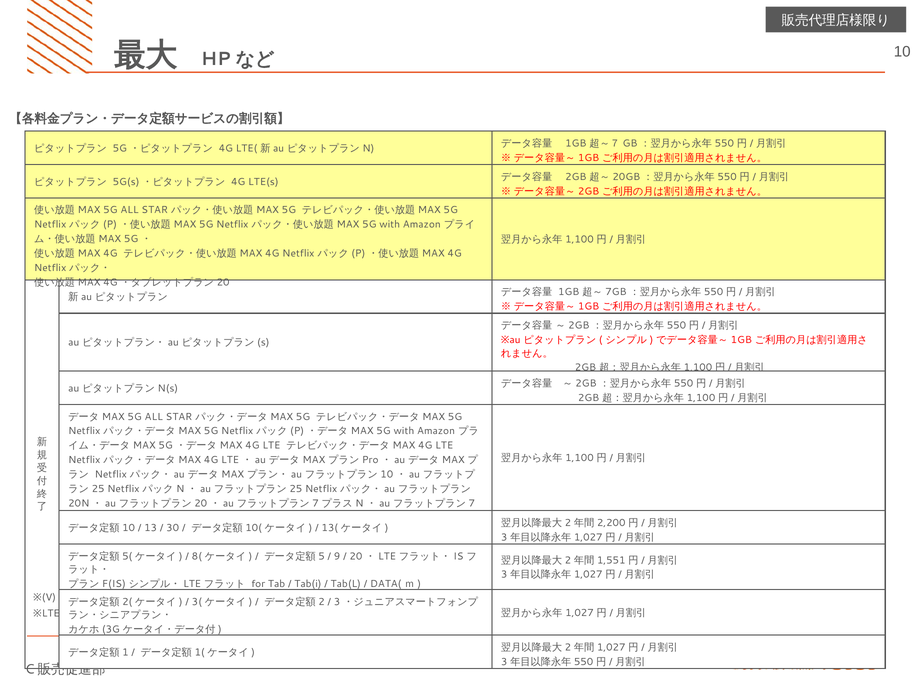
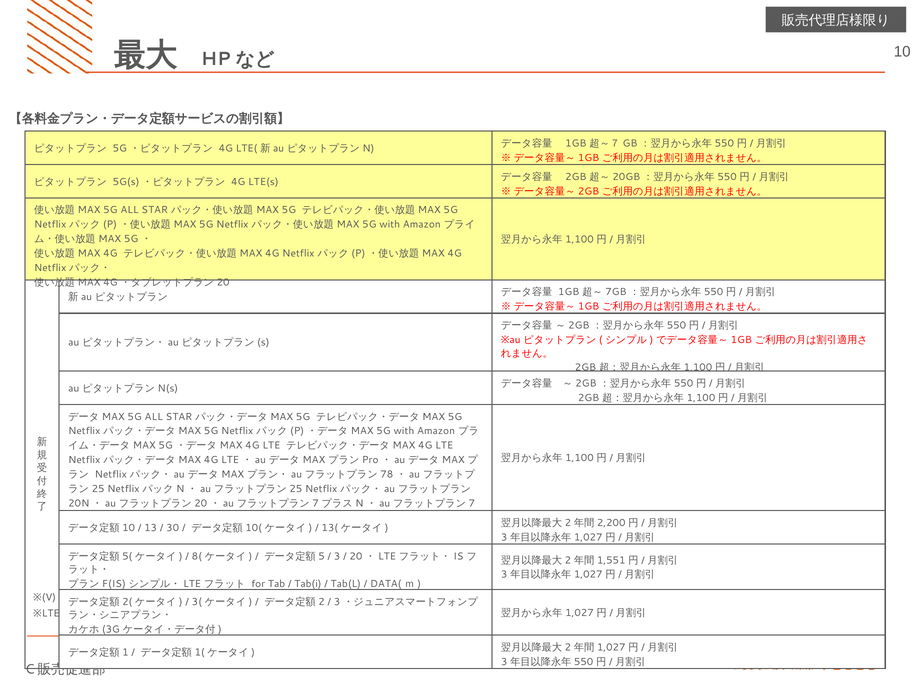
10 at (387, 474): 10 -> 78
9 at (337, 556): 9 -> 3
